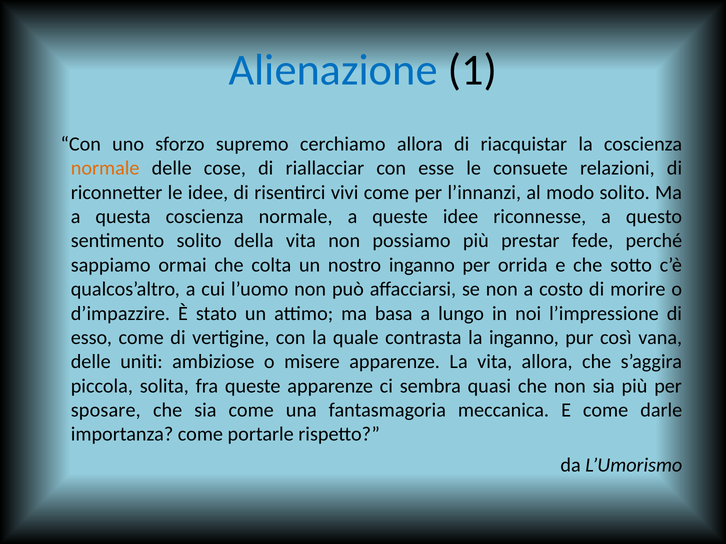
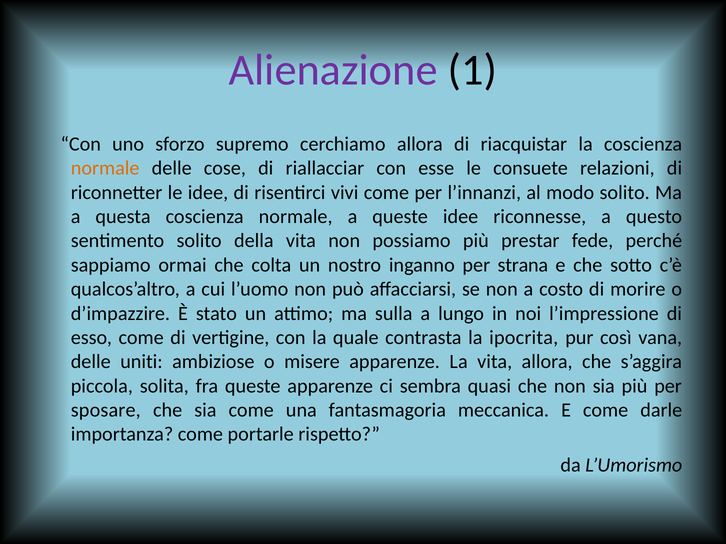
Alienazione colour: blue -> purple
orrida: orrida -> strana
basa: basa -> sulla
la inganno: inganno -> ipocrita
